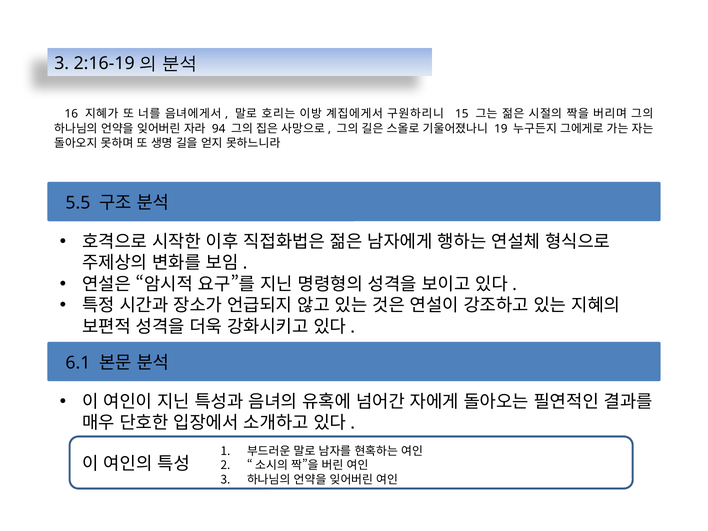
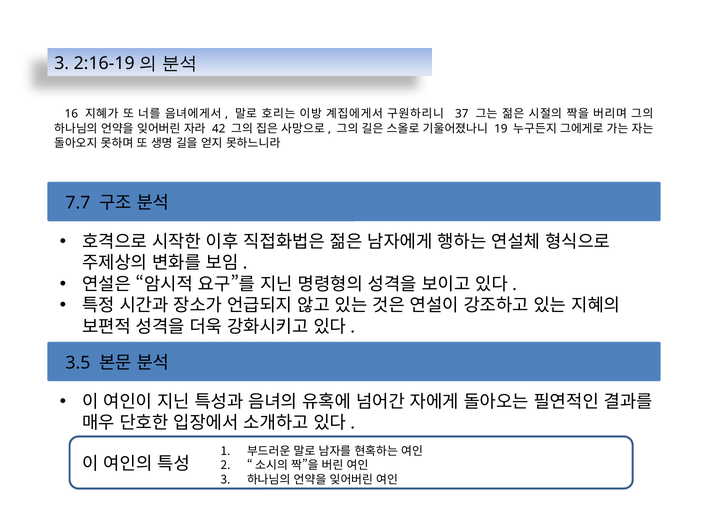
15: 15 -> 37
94: 94 -> 42
5.5: 5.5 -> 7.7
6.1: 6.1 -> 3.5
